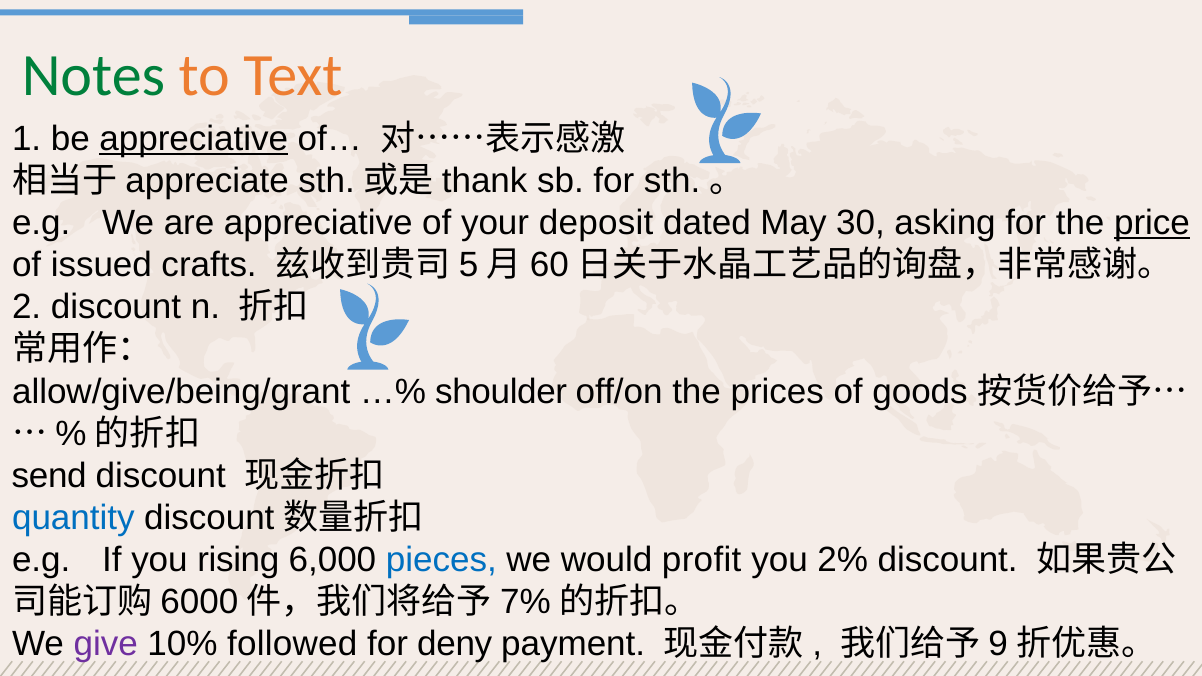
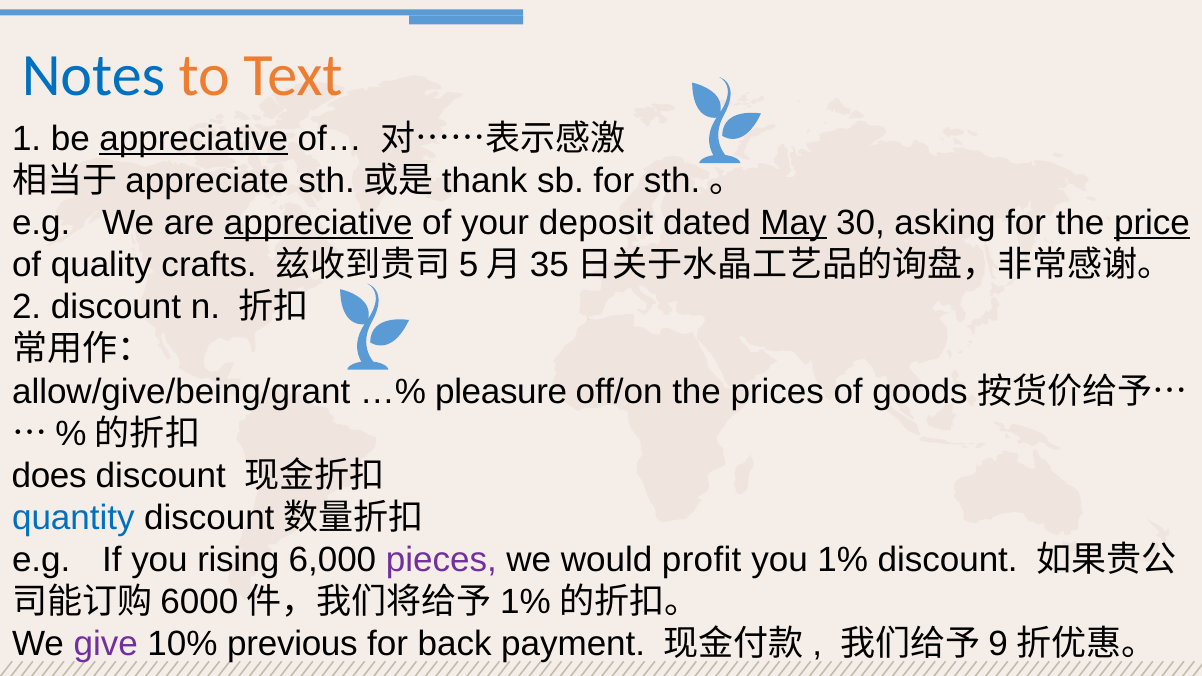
Notes colour: green -> blue
appreciative at (318, 223) underline: none -> present
May underline: none -> present
issued: issued -> quality
60: 60 -> 35
shoulder: shoulder -> pleasure
send: send -> does
pieces colour: blue -> purple
you 2%: 2% -> 1%
7% at (526, 602): 7% -> 1%
followed: followed -> previous
deny: deny -> back
